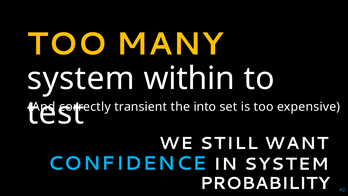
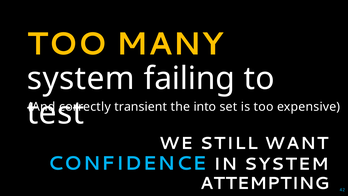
within: within -> failing
PROBABILITY: PROBABILITY -> ATTEMPTING
